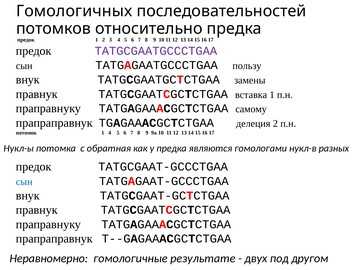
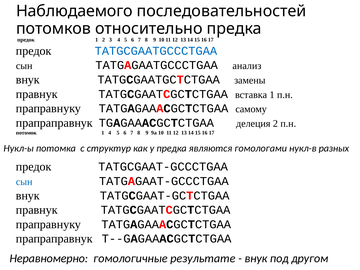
Гомологичных: Гомологичных -> Наблюдаемого
TATGCGAATGCCCTGAA colour: purple -> blue
пользу: пользу -> анализ
обратная: обратная -> структур
двух at (256, 258): двух -> внук
